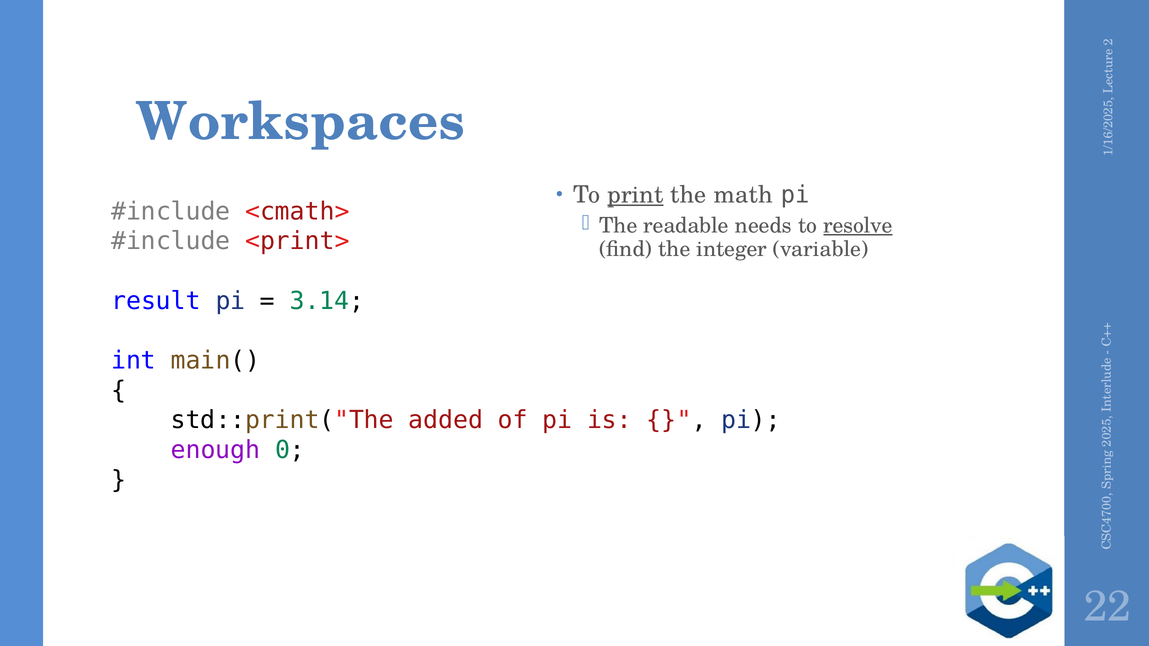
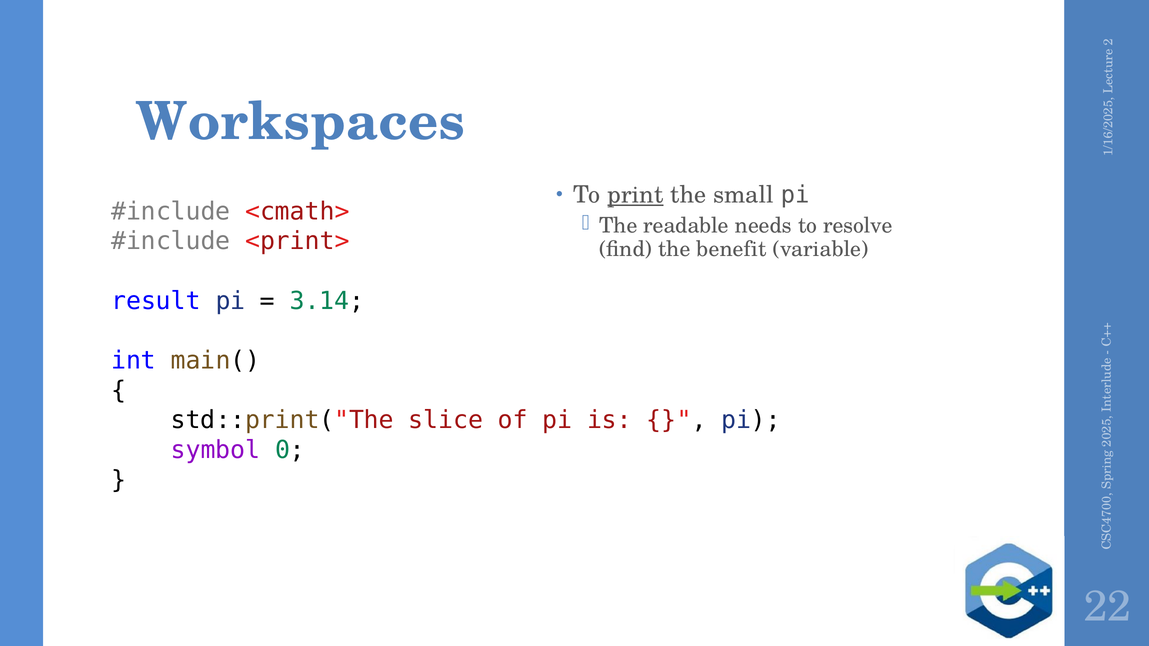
math: math -> small
resolve underline: present -> none
integer: integer -> benefit
added: added -> slice
enough: enough -> symbol
